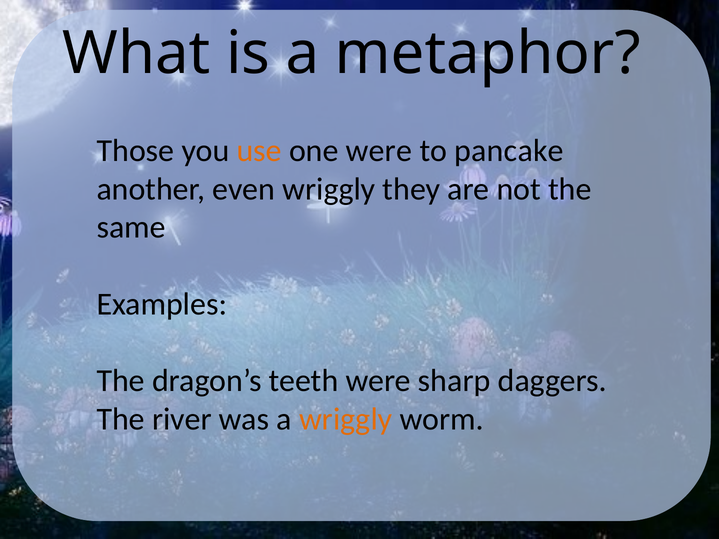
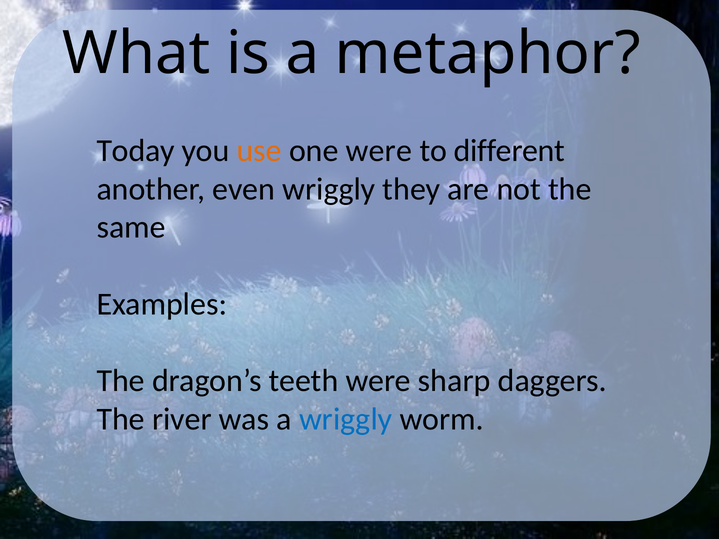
Those: Those -> Today
pancake: pancake -> different
wriggly at (346, 419) colour: orange -> blue
